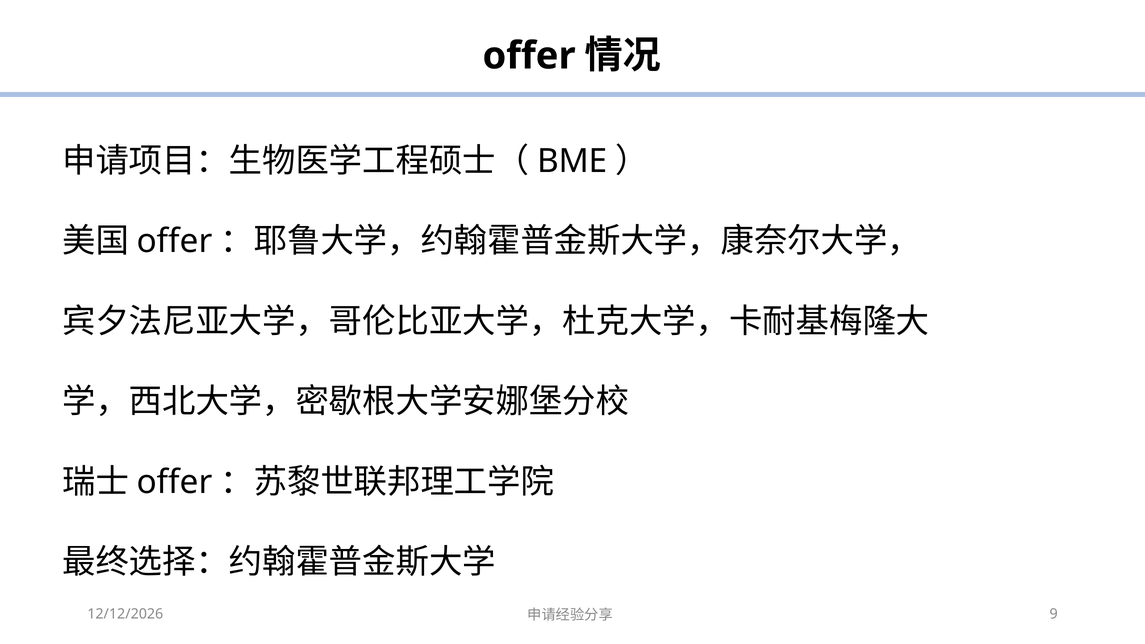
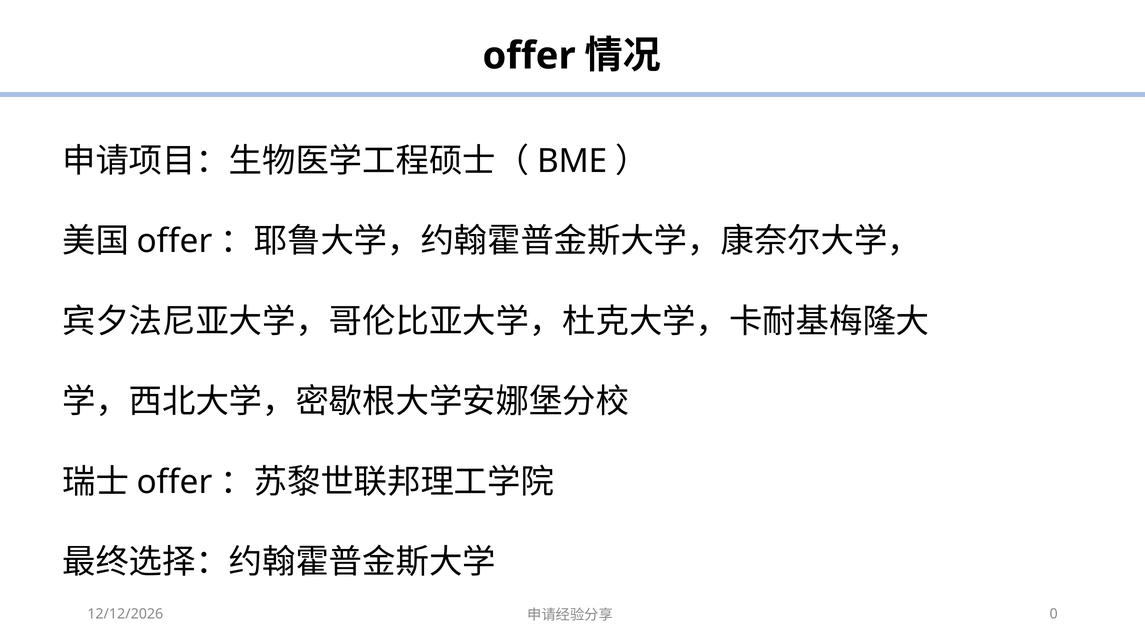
9: 9 -> 0
